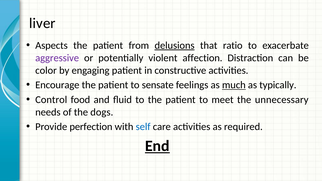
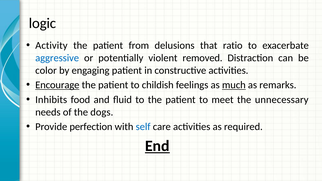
liver: liver -> logic
Aspects: Aspects -> Activity
delusions underline: present -> none
aggressive colour: purple -> blue
affection: affection -> removed
Encourage underline: none -> present
sensate: sensate -> childish
typically: typically -> remarks
Control: Control -> Inhibits
